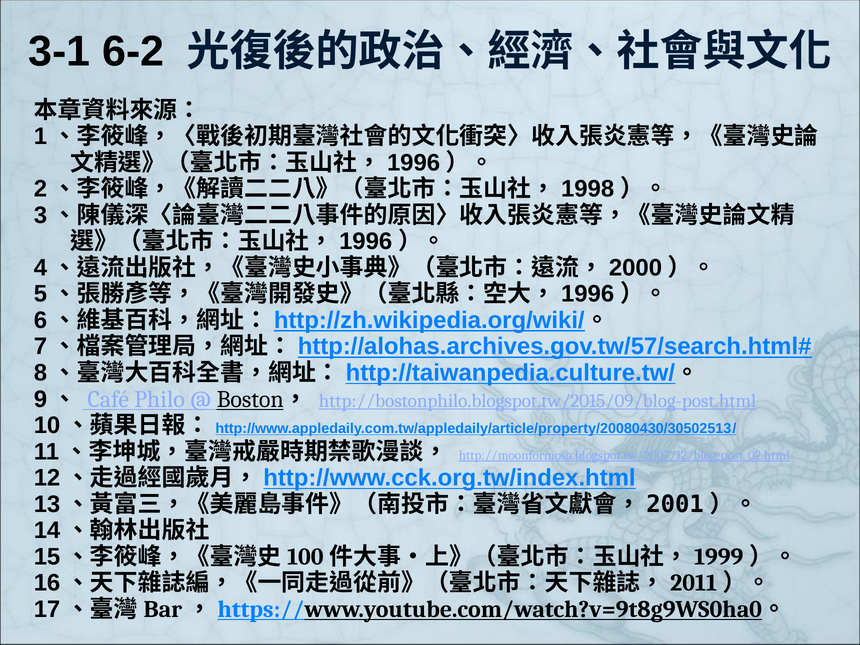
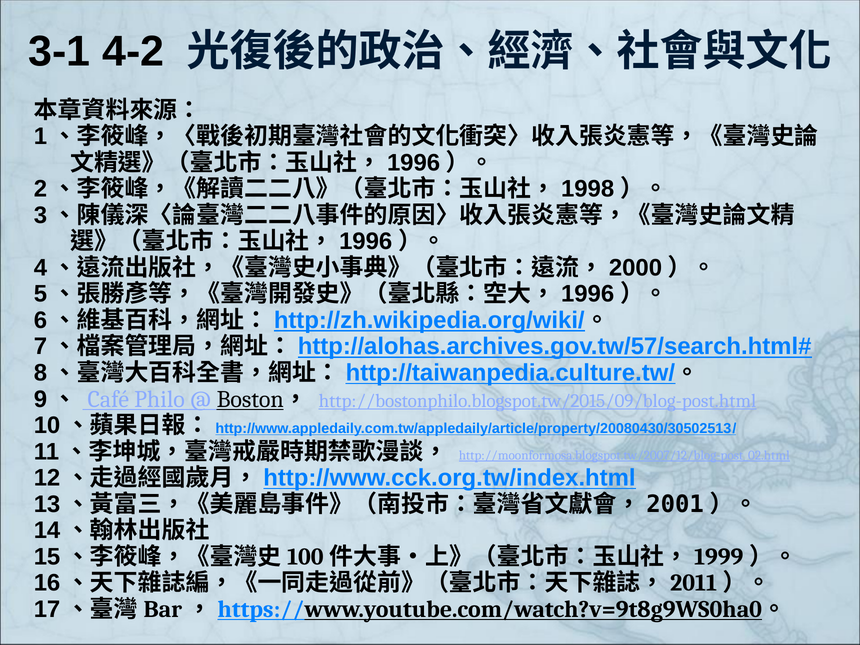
6-2: 6-2 -> 4-2
